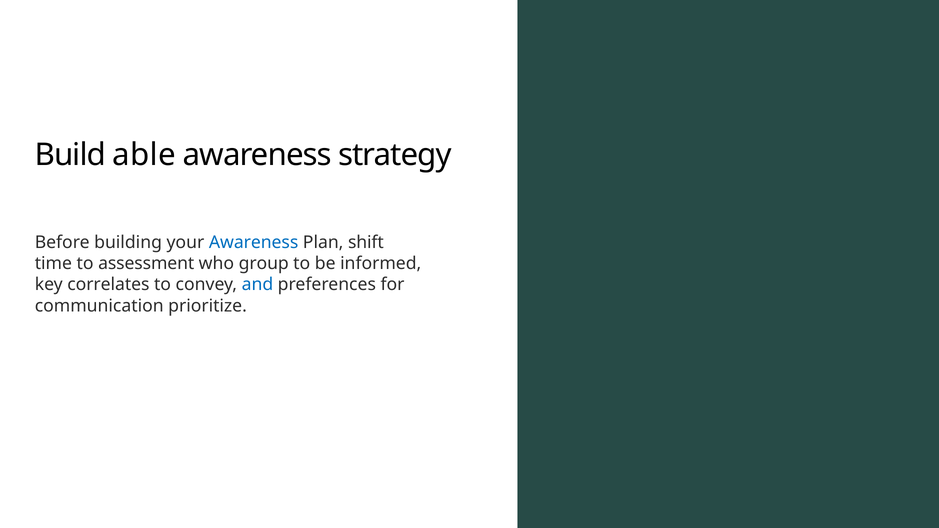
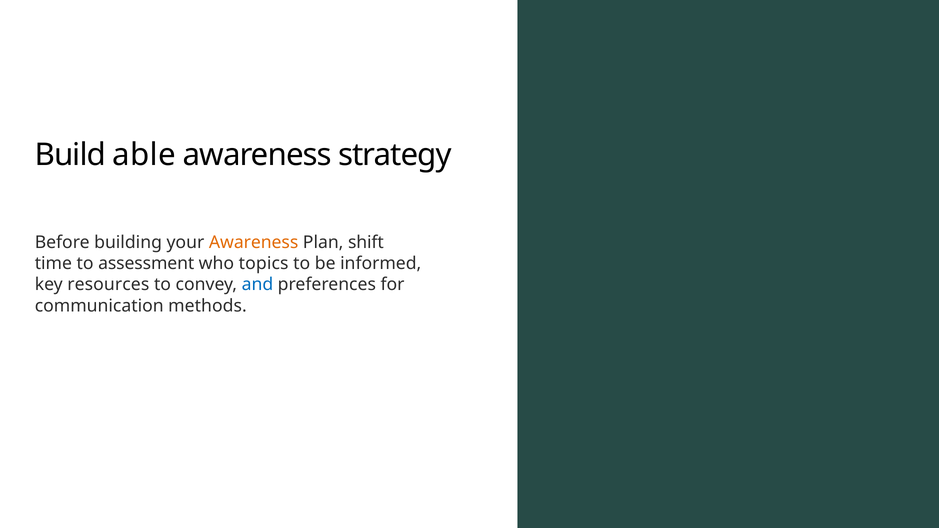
Awareness at (254, 242) colour: blue -> orange
group: group -> topics
correlates: correlates -> resources
prioritize: prioritize -> methods
